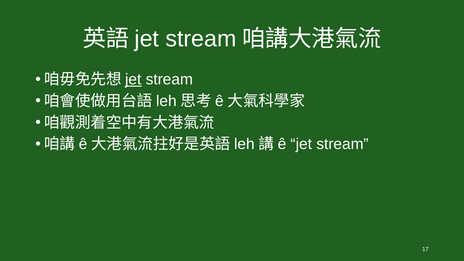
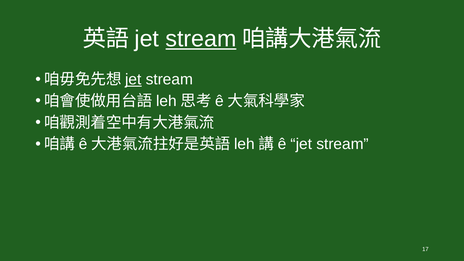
stream at (201, 39) underline: none -> present
